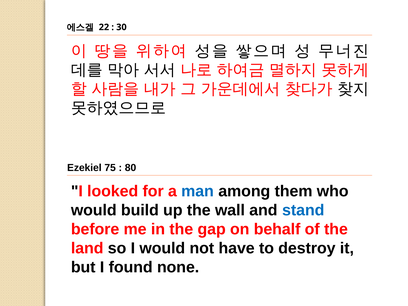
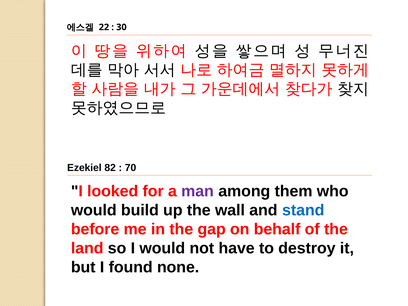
75: 75 -> 82
80: 80 -> 70
man colour: blue -> purple
